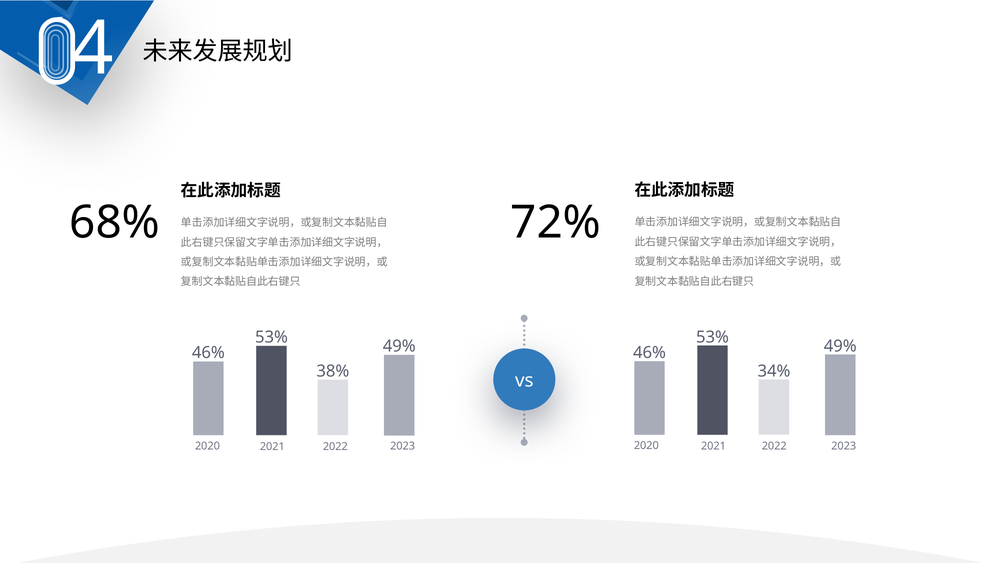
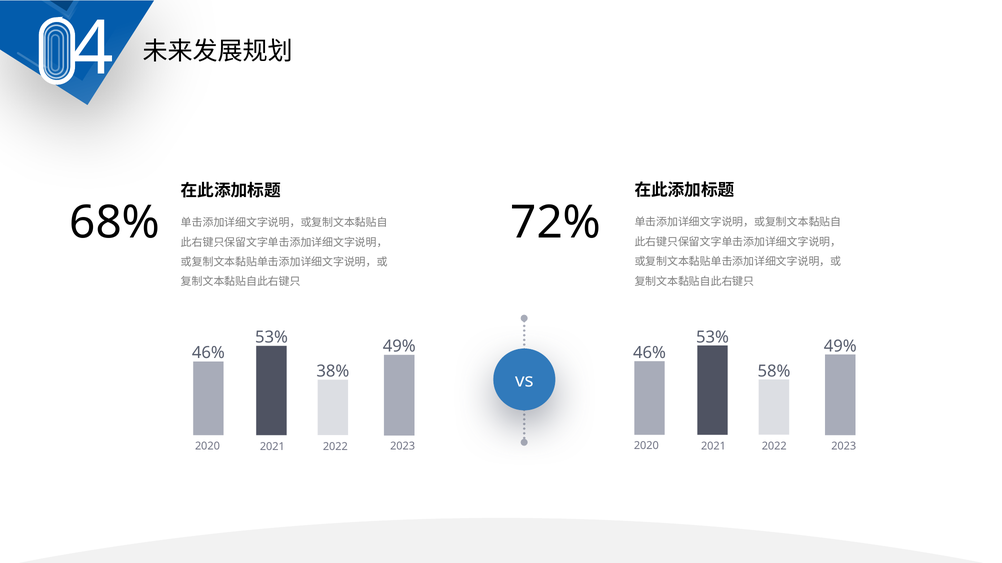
34%: 34% -> 58%
